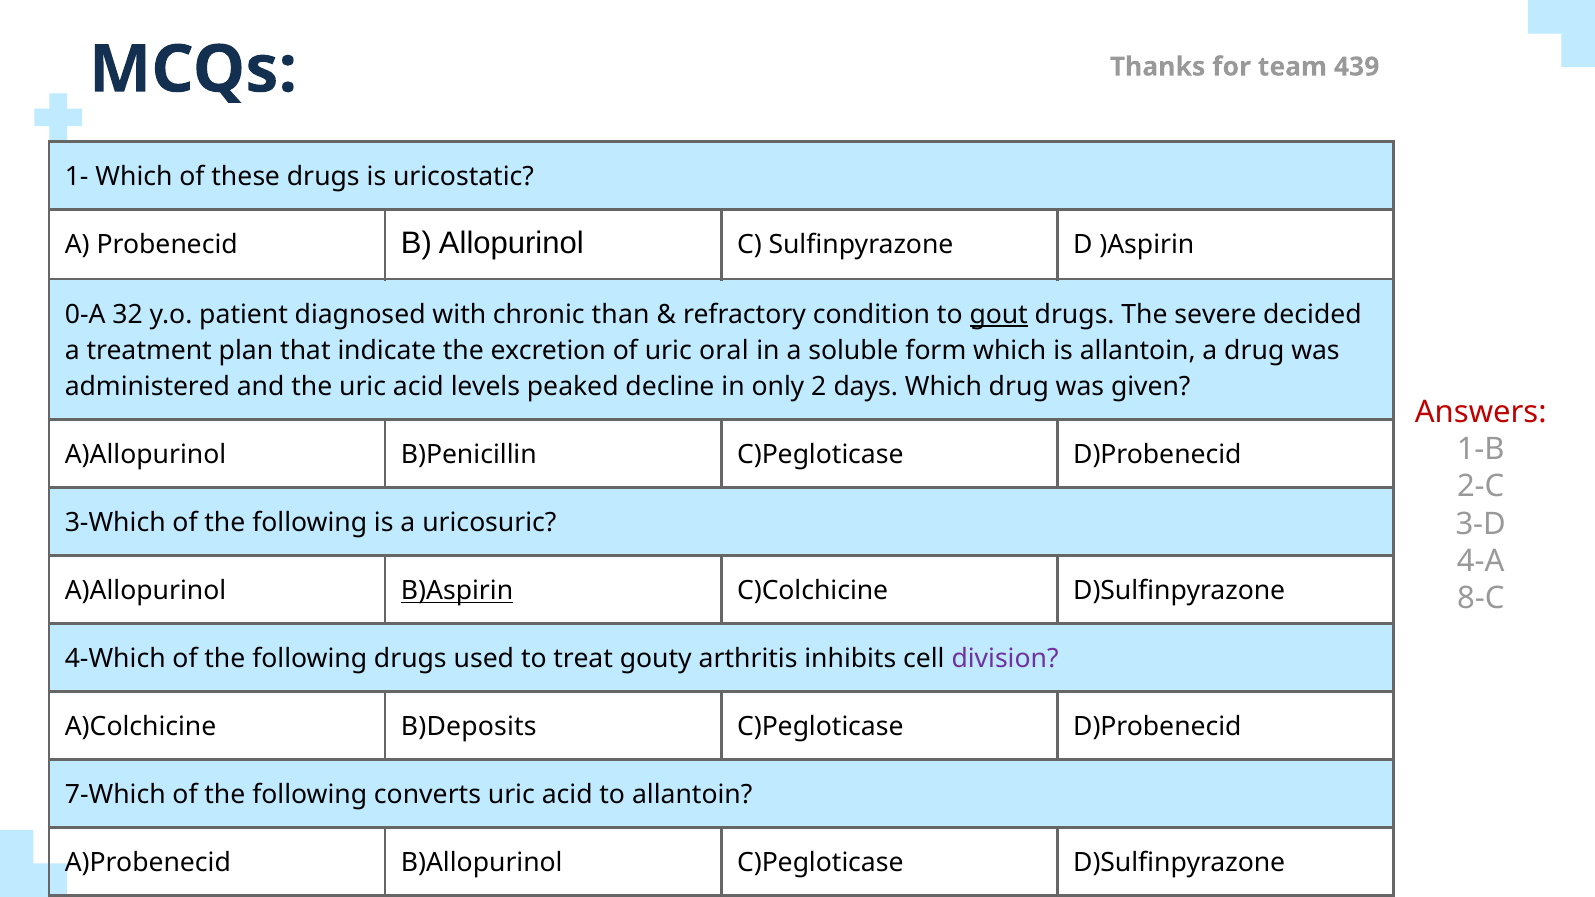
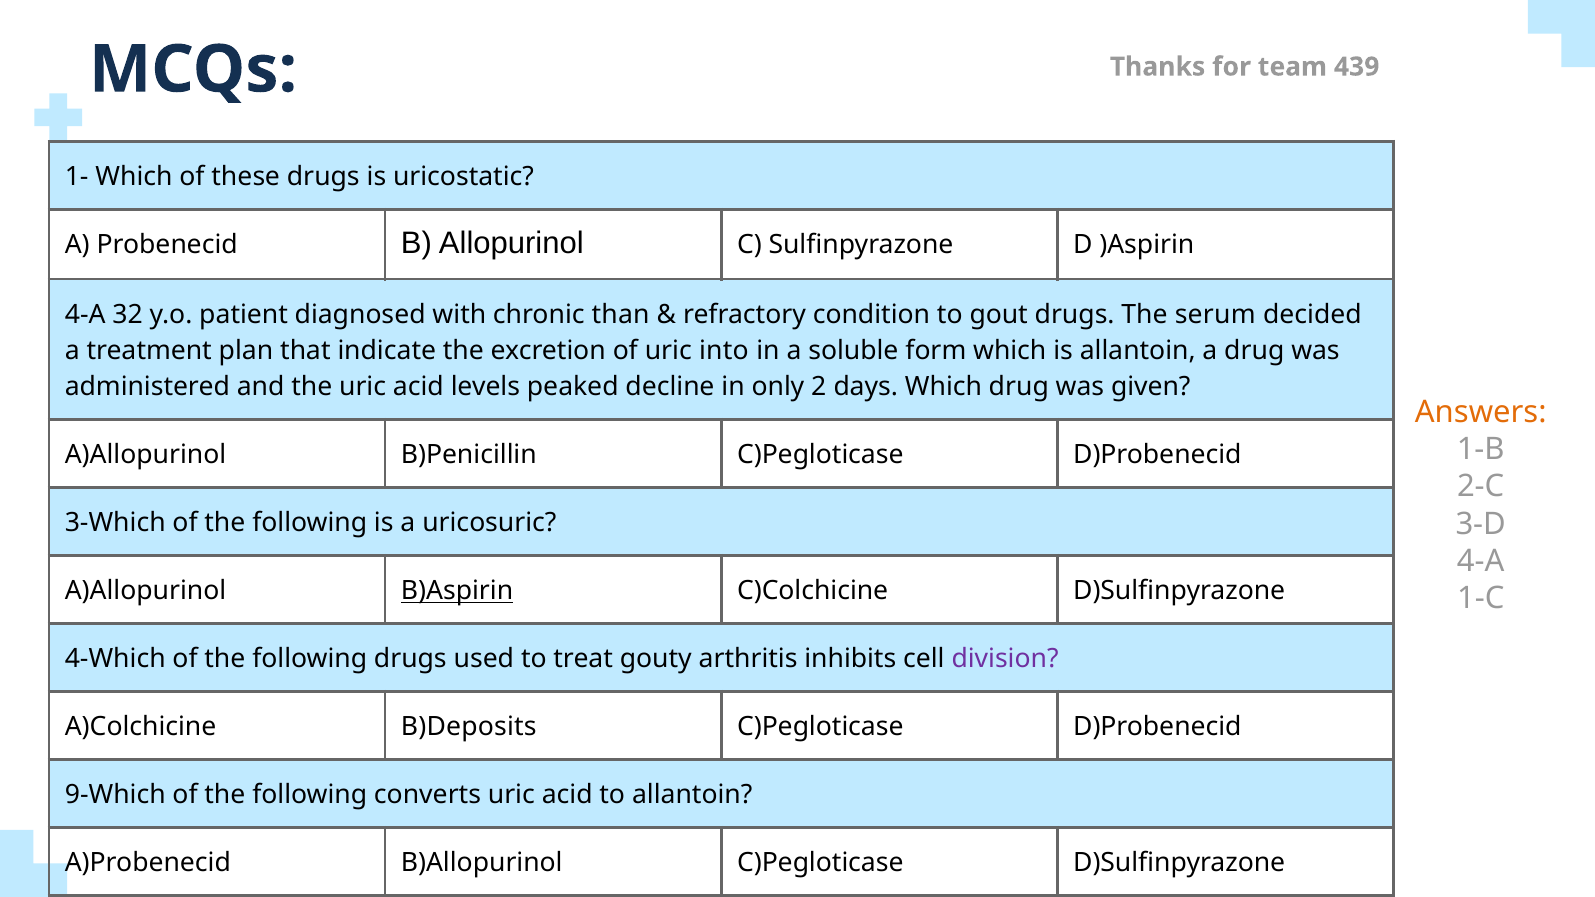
0-A at (85, 315): 0-A -> 4-A
gout underline: present -> none
severe: severe -> serum
oral: oral -> into
Answers colour: red -> orange
8-C: 8-C -> 1-C
7-Which: 7-Which -> 9-Which
